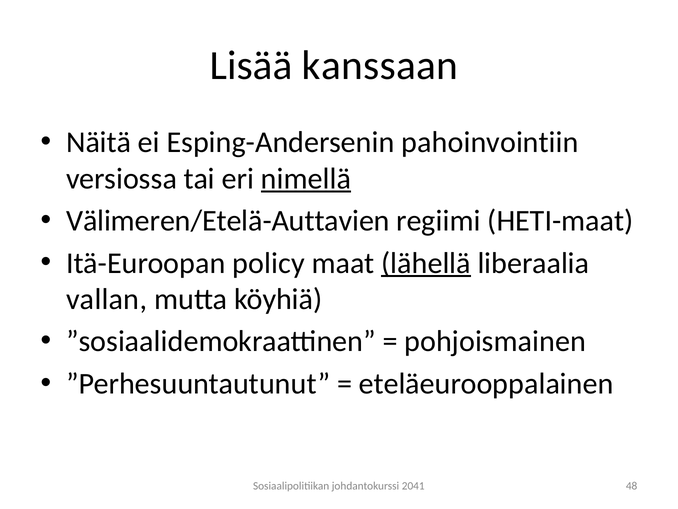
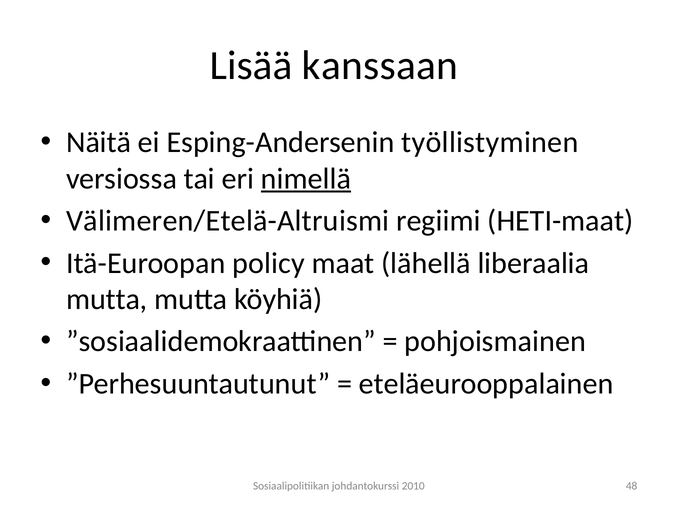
pahoinvointiin: pahoinvointiin -> työllistyminen
Välimeren/Etelä-Auttavien: Välimeren/Etelä-Auttavien -> Välimeren/Etelä-Altruismi
lähellä underline: present -> none
vallan at (107, 299): vallan -> mutta
2041: 2041 -> 2010
